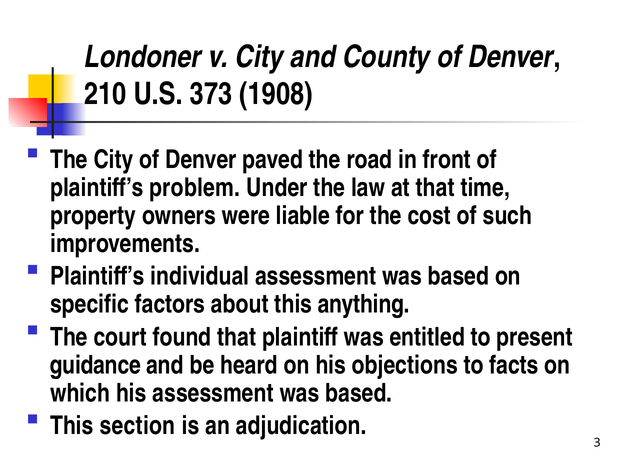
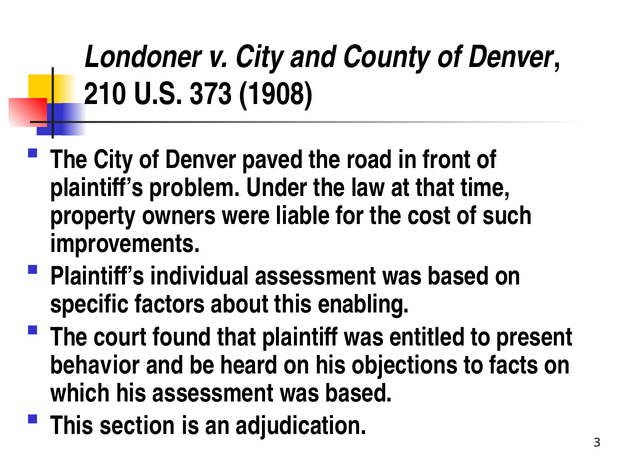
anything: anything -> enabling
guidance: guidance -> behavior
